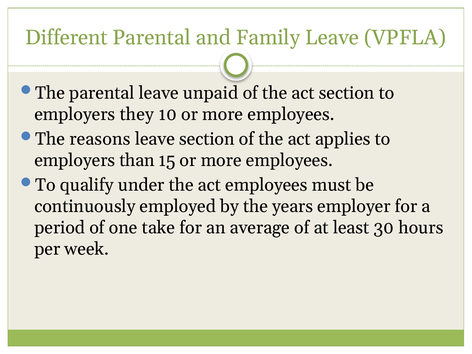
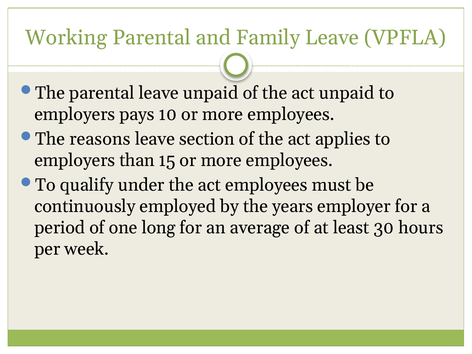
Different: Different -> Working
act section: section -> unpaid
they: they -> pays
take: take -> long
